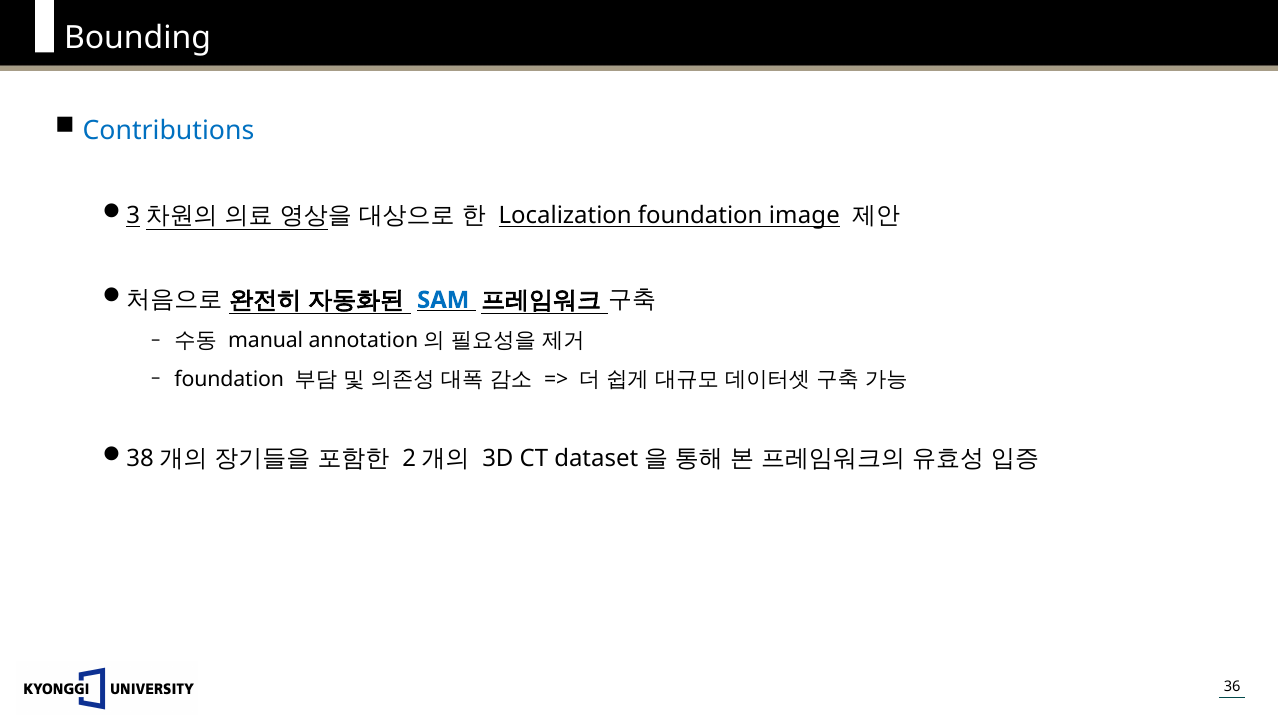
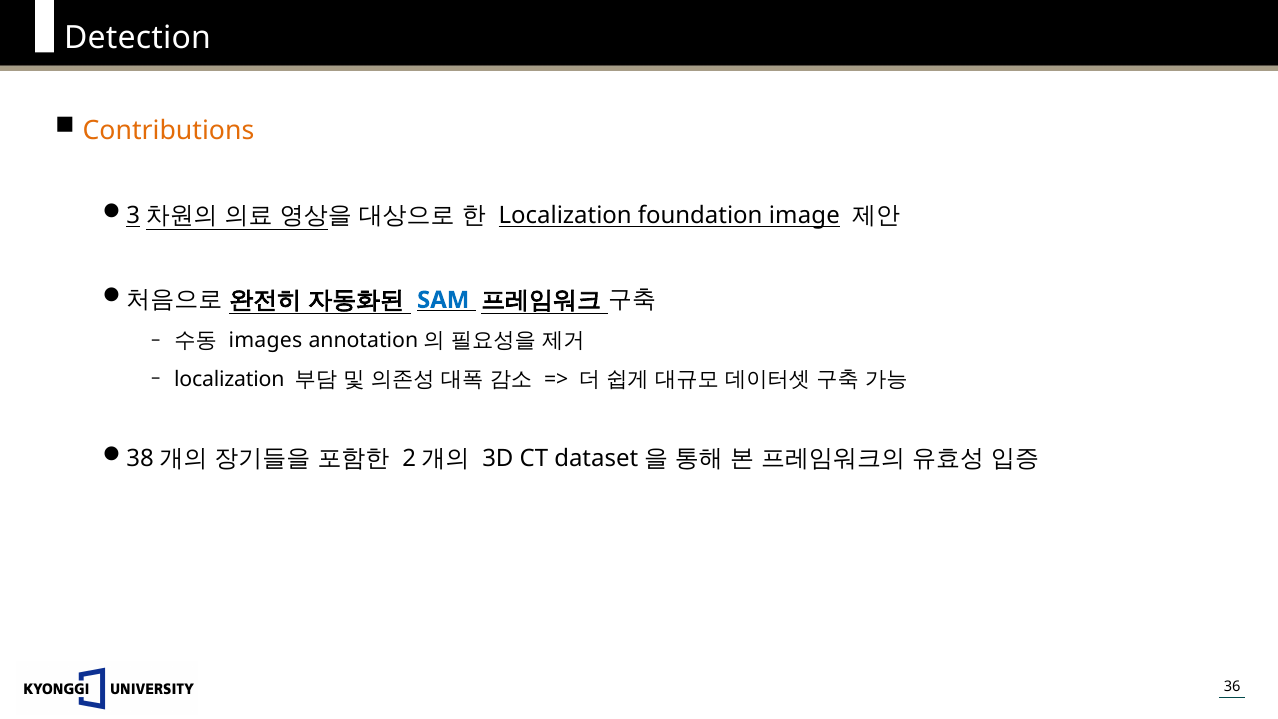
Bounding: Bounding -> Detection
Contributions colour: blue -> orange
manual: manual -> images
foundation at (229, 379): foundation -> localization
